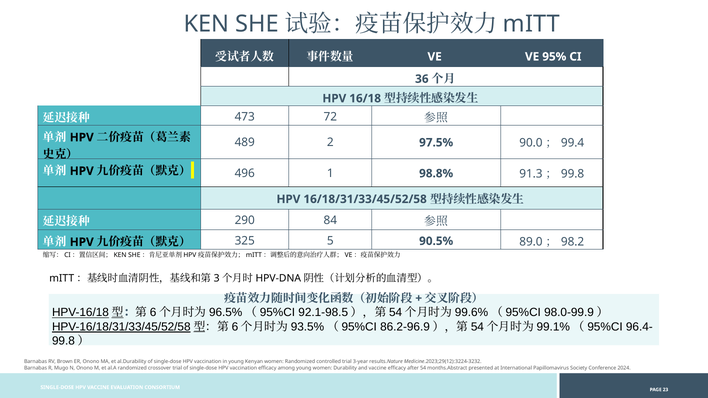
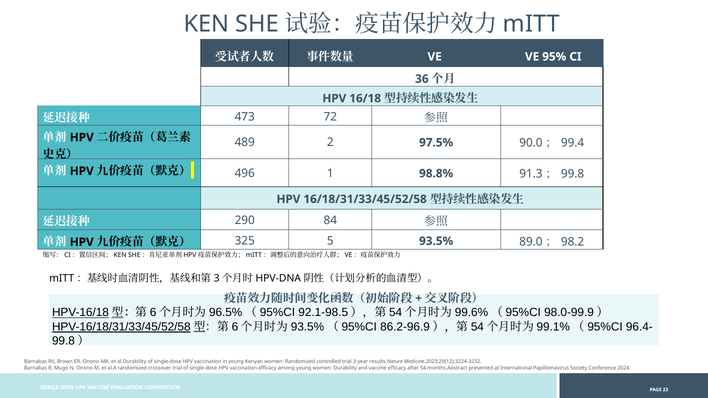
90.5%: 90.5% -> 93.5%
